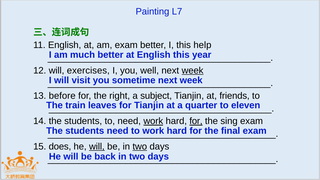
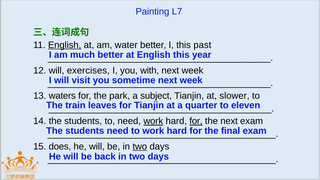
English at (65, 45) underline: none -> present
am exam: exam -> water
help: help -> past
well: well -> with
week at (193, 70) underline: present -> none
before: before -> waters
right: right -> park
friends: friends -> slower
the sing: sing -> next
will at (97, 146) underline: present -> none
